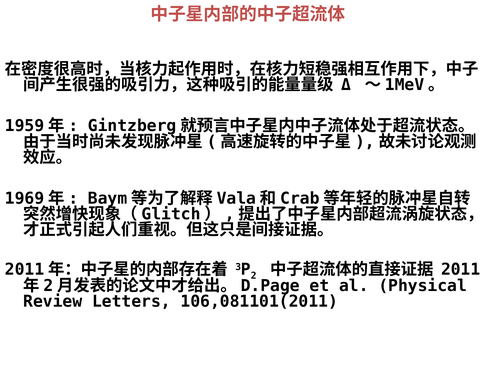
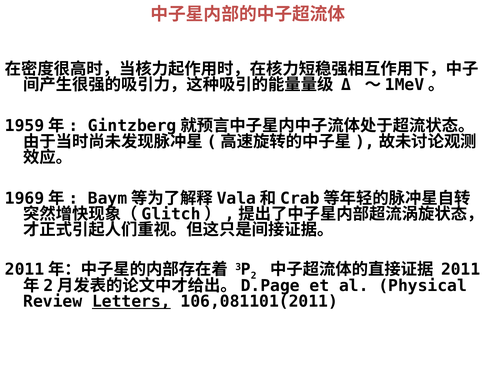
Letters underline: none -> present
